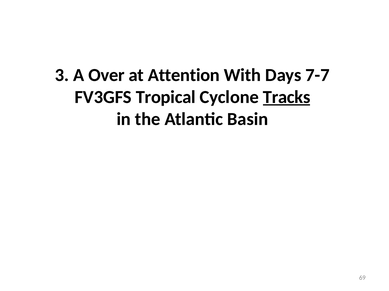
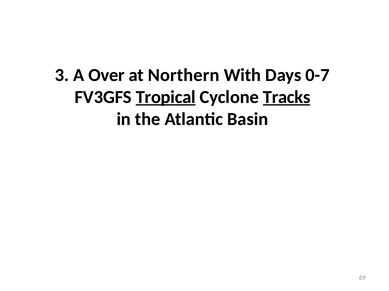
Attention: Attention -> Northern
7-7: 7-7 -> 0-7
Tropical underline: none -> present
